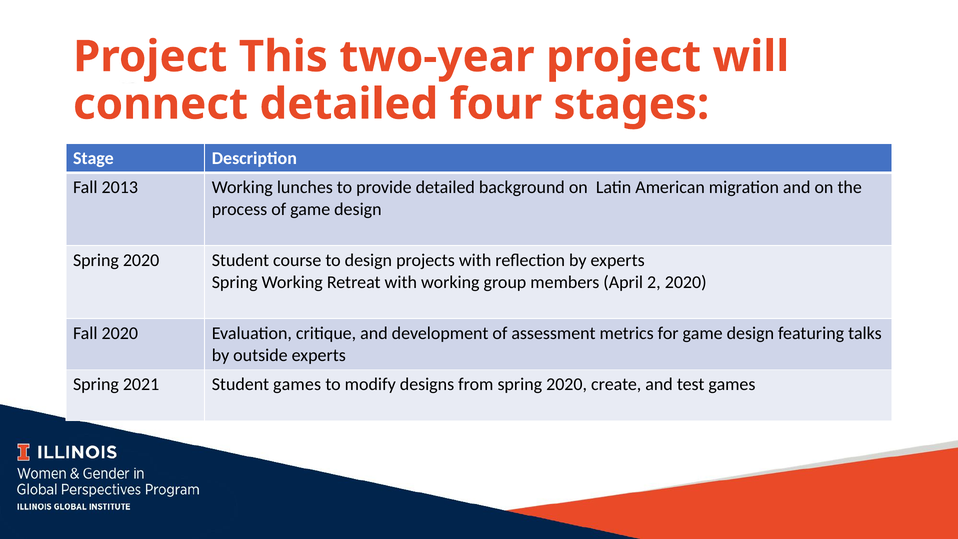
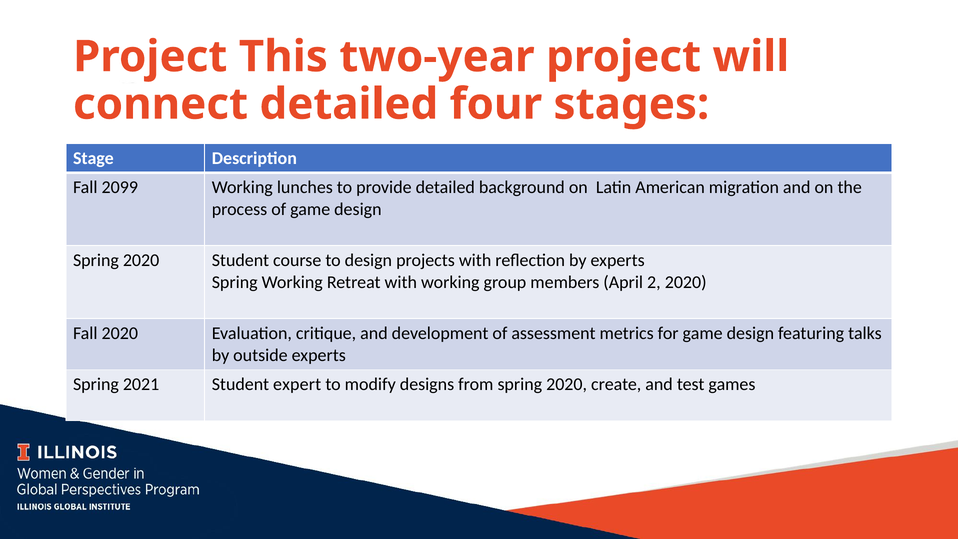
2013: 2013 -> 2099
Student games: games -> expert
